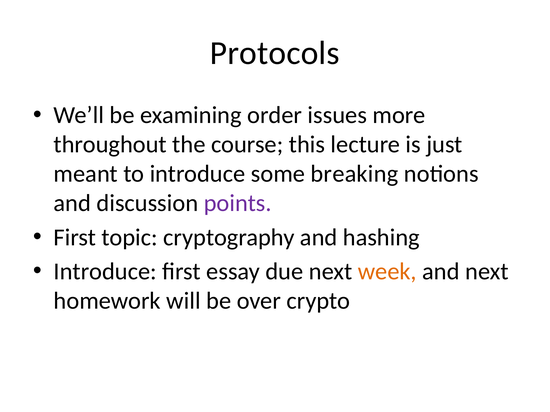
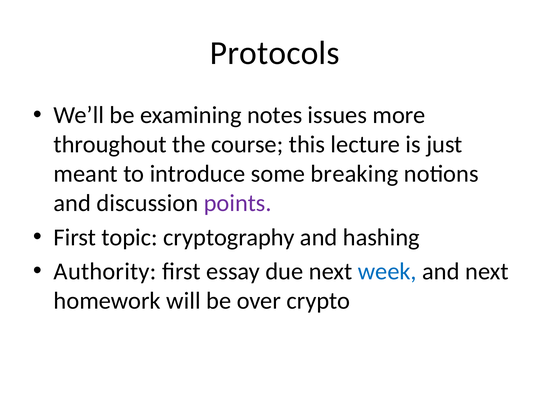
order: order -> notes
Introduce at (105, 272): Introduce -> Authority
week colour: orange -> blue
